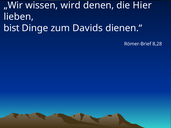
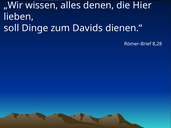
wird: wird -> alles
bist: bist -> soll
